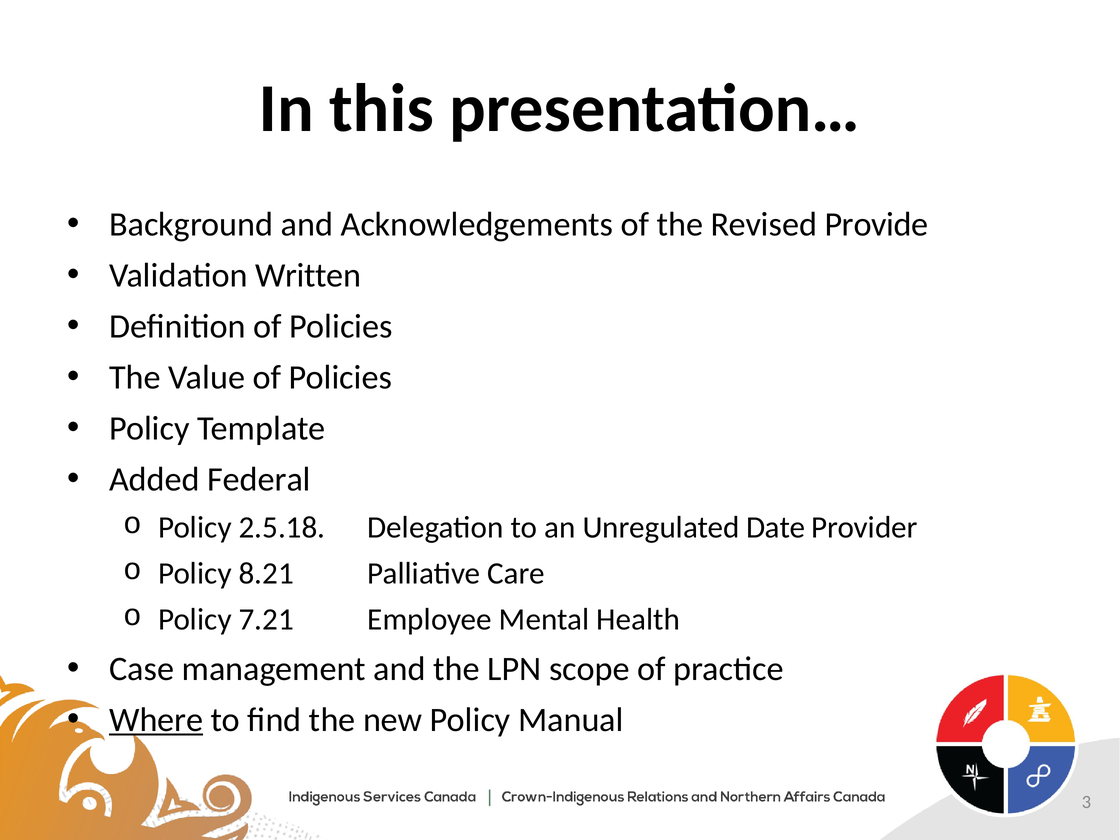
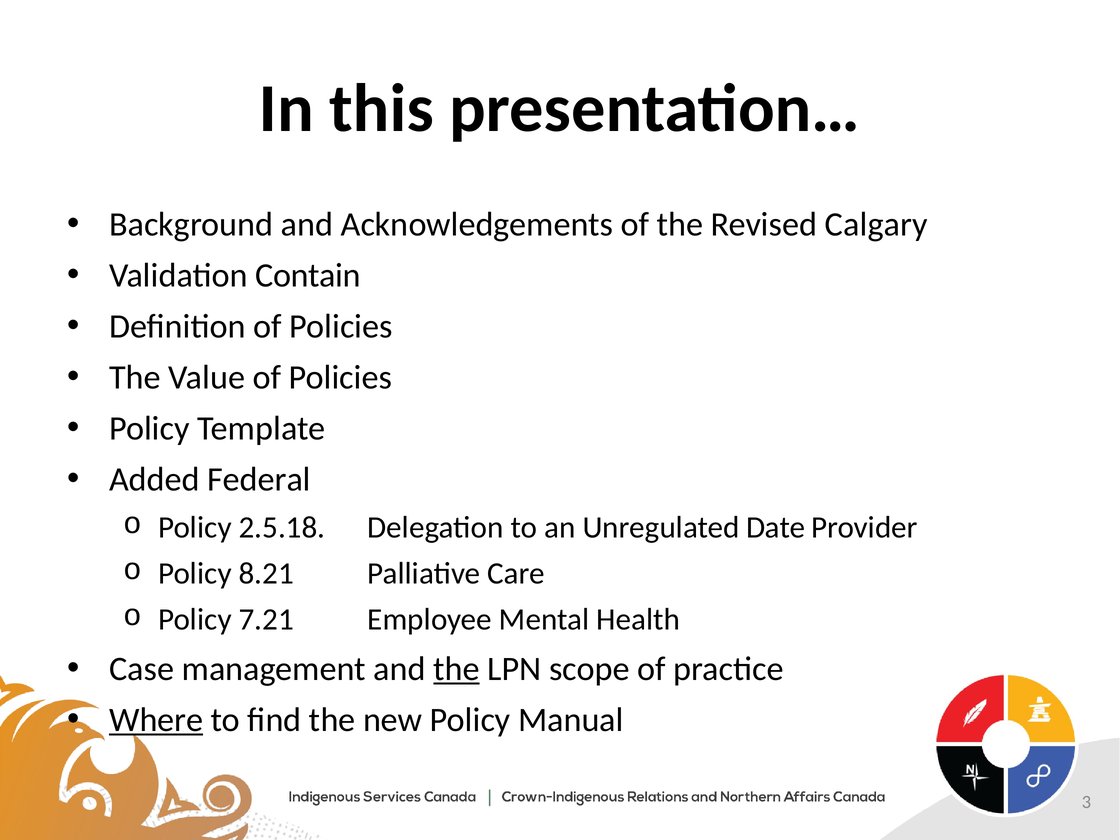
Provide: Provide -> Calgary
Written: Written -> Contain
the at (457, 669) underline: none -> present
